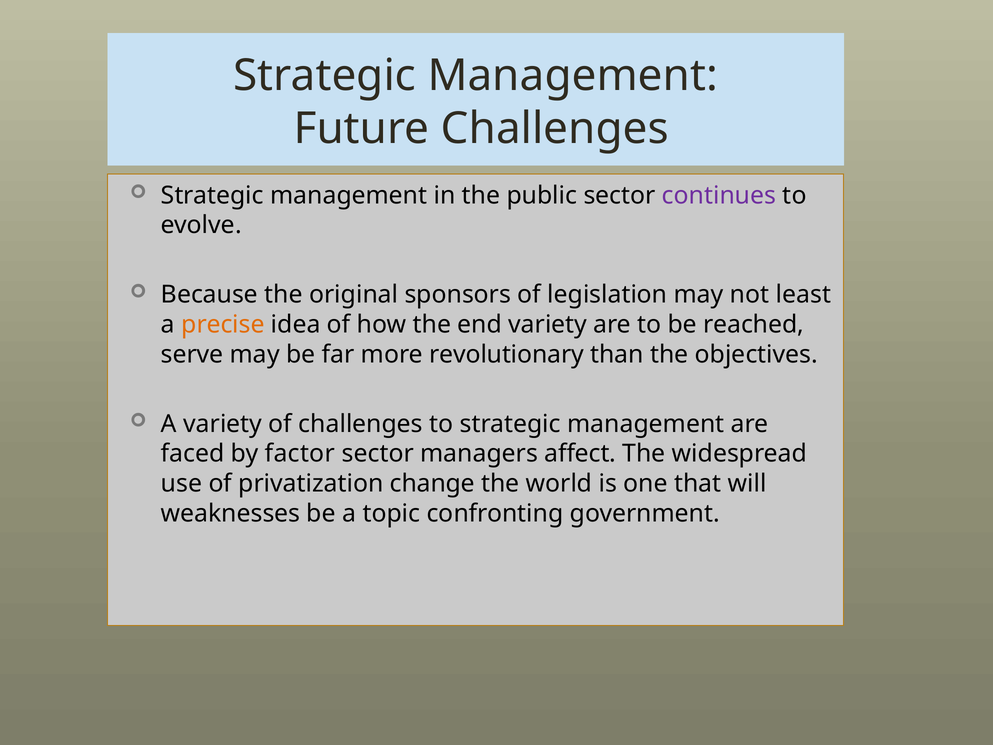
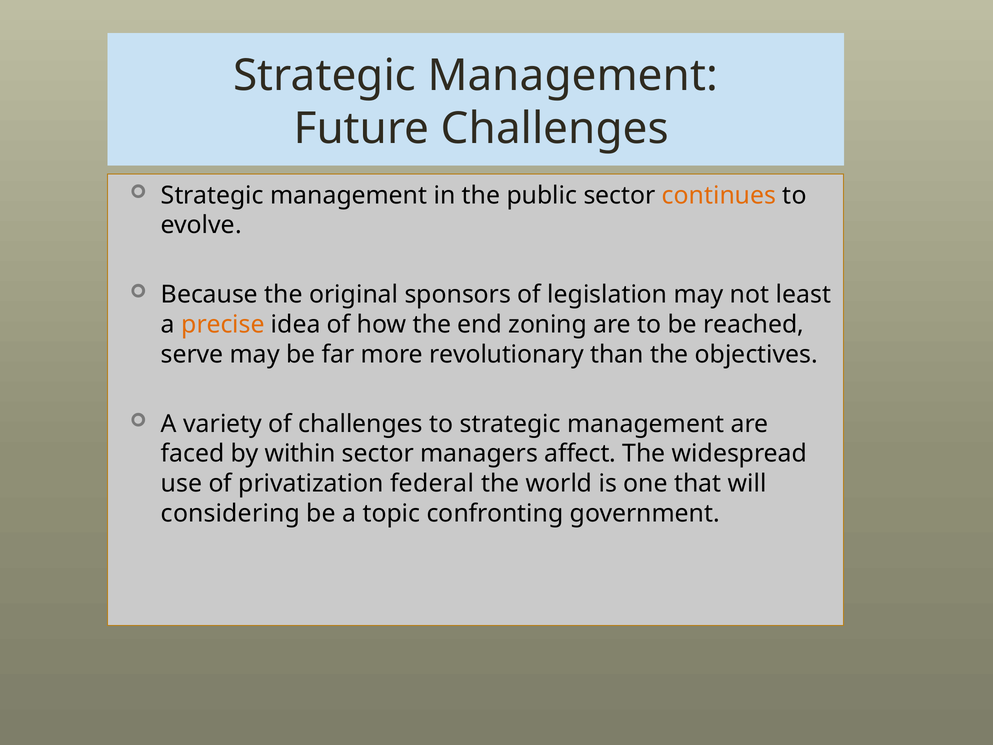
continues colour: purple -> orange
end variety: variety -> zoning
factor: factor -> within
change: change -> federal
weaknesses: weaknesses -> considering
